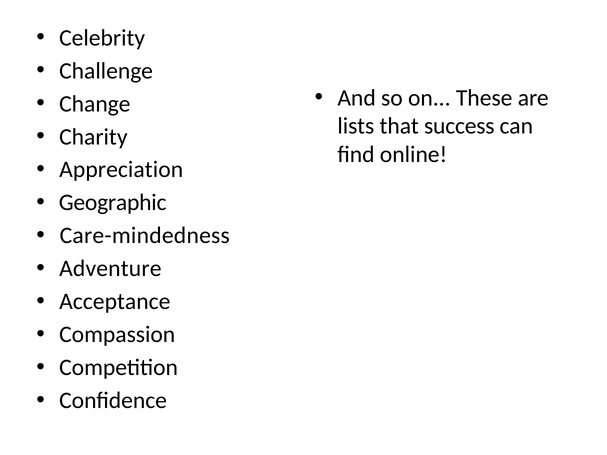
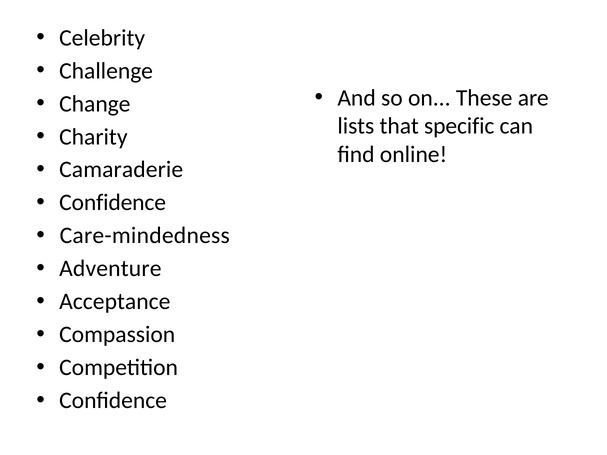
success: success -> specific
Appreciation: Appreciation -> Camaraderie
Geographic at (113, 203): Geographic -> Confidence
